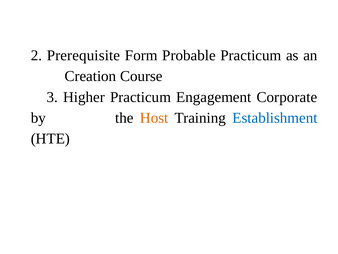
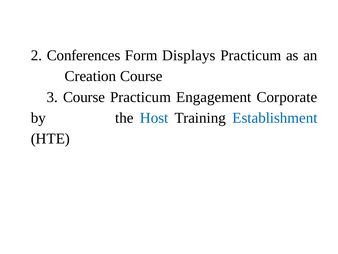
Prerequisite: Prerequisite -> Conferences
Probable: Probable -> Displays
3 Higher: Higher -> Course
Host colour: orange -> blue
